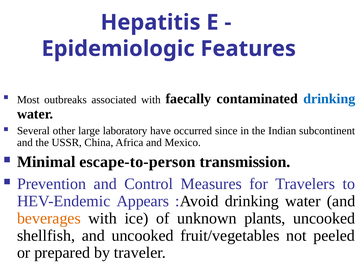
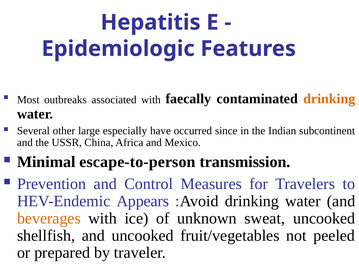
drinking at (329, 99) colour: blue -> orange
laboratory: laboratory -> especially
plants: plants -> sweat
